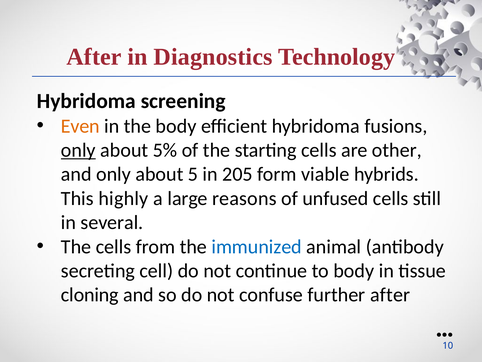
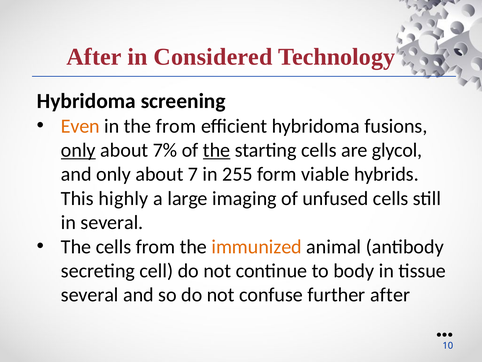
Diagnostics: Diagnostics -> Considered
the body: body -> from
5%: 5% -> 7%
the at (217, 150) underline: none -> present
other: other -> glycol
5: 5 -> 7
205: 205 -> 255
reasons: reasons -> imaging
immunized colour: blue -> orange
cloning at (90, 295): cloning -> several
